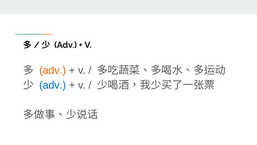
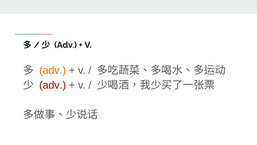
adv at (53, 85) colour: blue -> red
